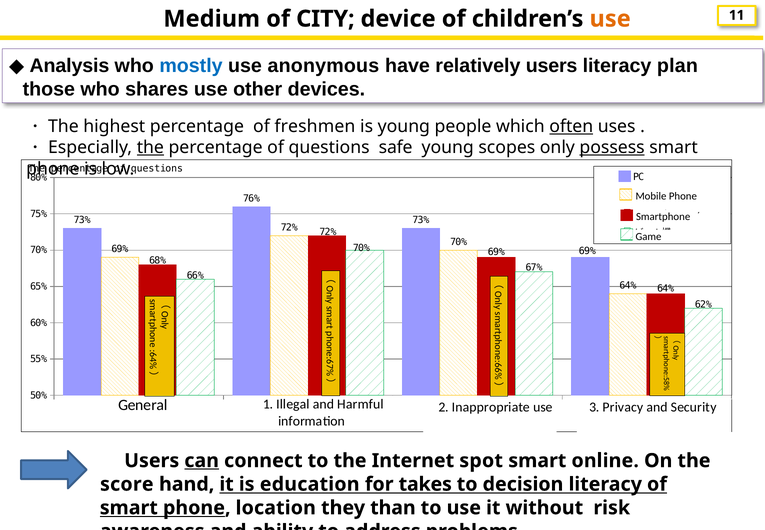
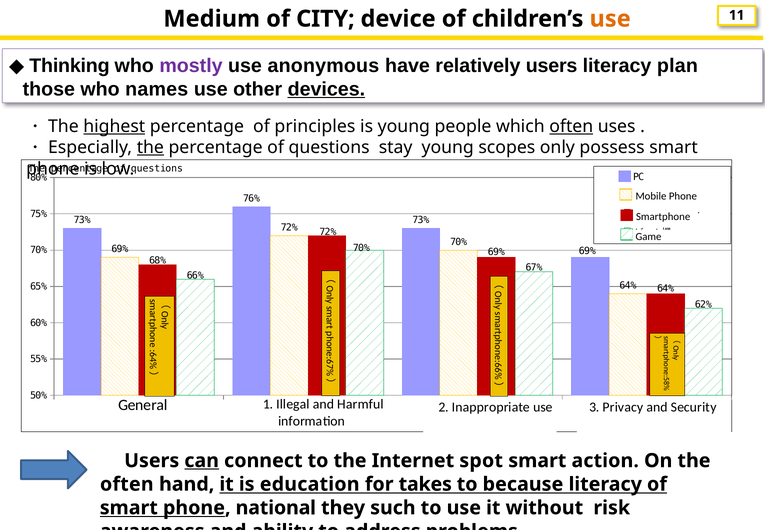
Analysis: Analysis -> Thinking
mostly colour: blue -> purple
shares: shares -> names
devices underline: none -> present
highest underline: none -> present
freshmen: freshmen -> principles
safe: safe -> stay
possess underline: present -> none
online: online -> action
score at (127, 484): score -> often
decision: decision -> because
location: location -> national
than: than -> such
